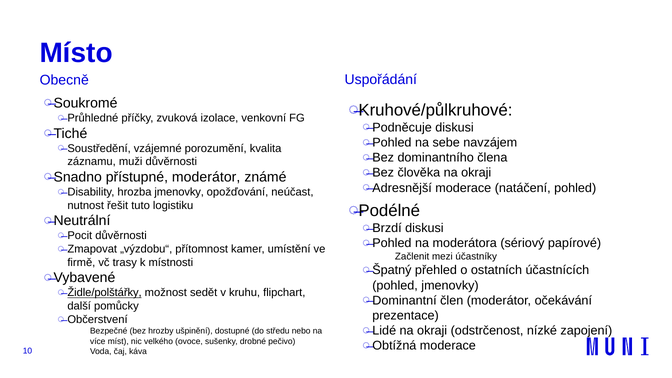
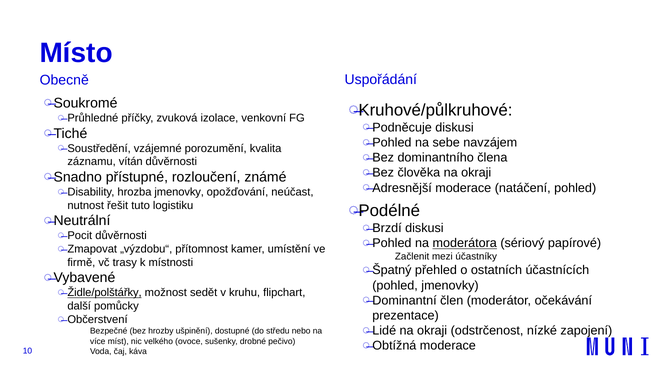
muži: muži -> vítán
přístupné moderátor: moderátor -> rozloučení
moderátora underline: none -> present
